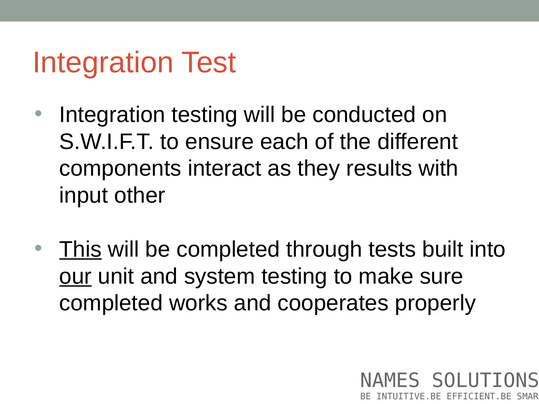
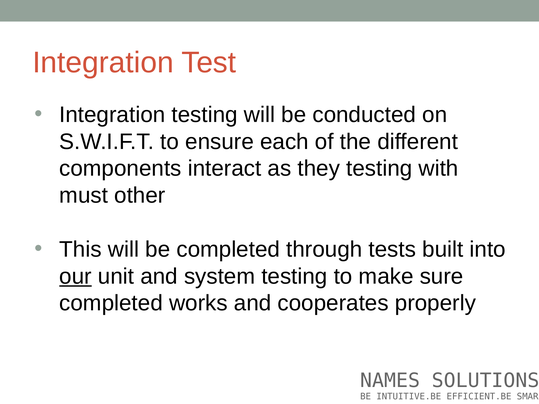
they results: results -> testing
input: input -> must
This underline: present -> none
